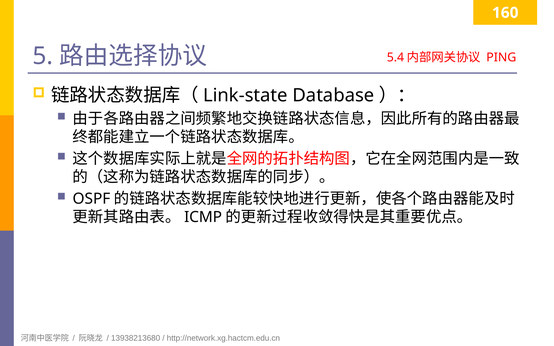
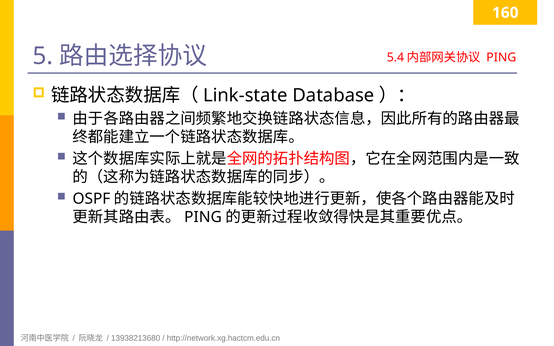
ICMP at (203, 217): ICMP -> PING
